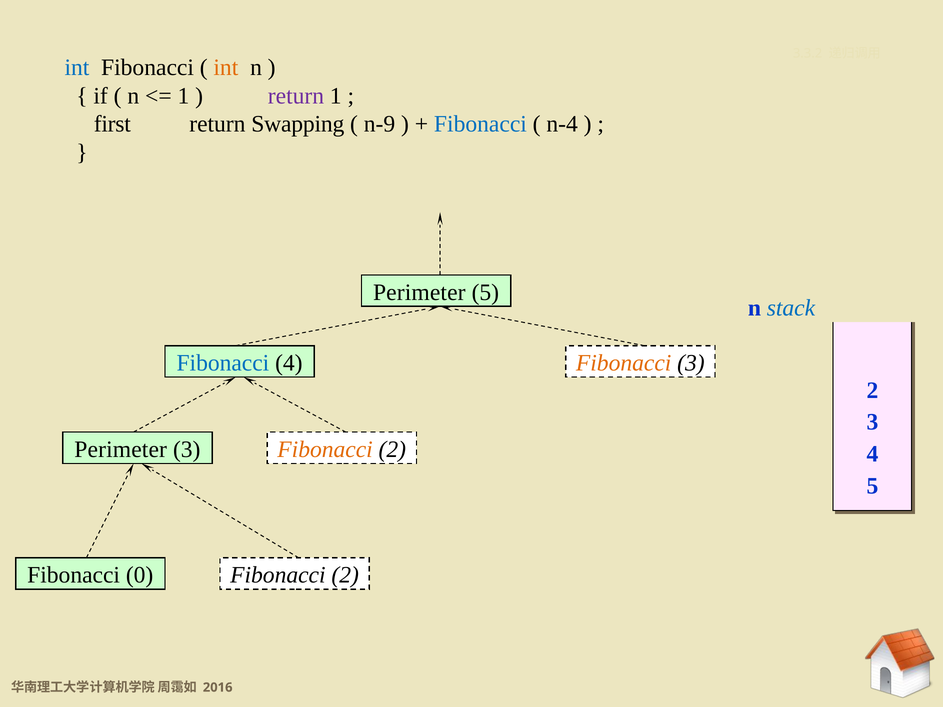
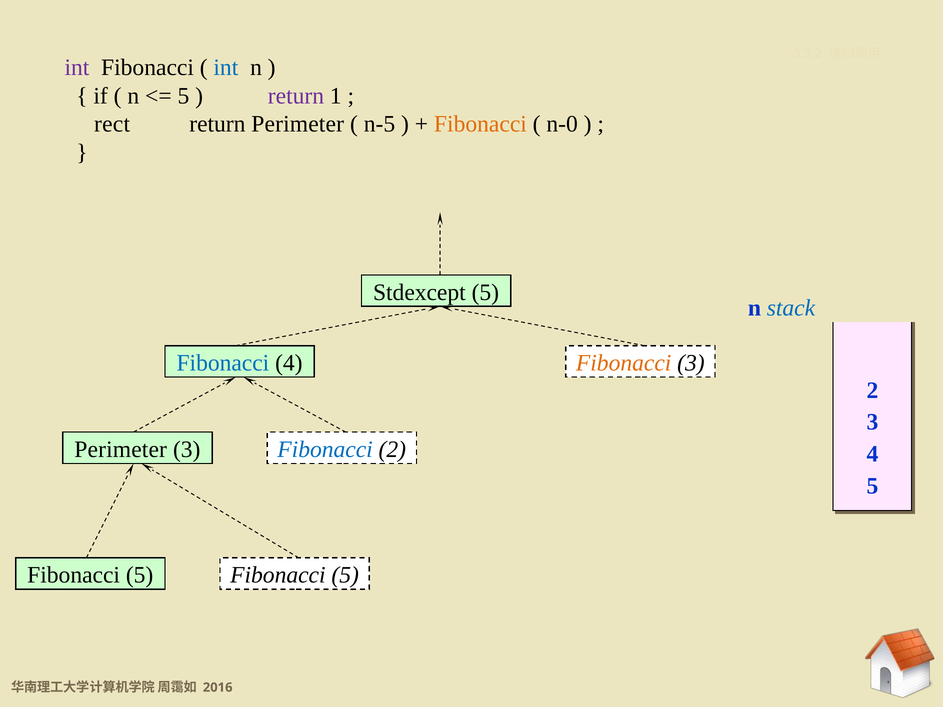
int at (77, 68) colour: blue -> purple
int at (226, 68) colour: orange -> blue
1 at (183, 96): 1 -> 5
first: first -> rect
return Swapping: Swapping -> Perimeter
n-9: n-9 -> n-5
Fibonacci at (480, 124) colour: blue -> orange
n-4: n-4 -> n-0
Perimeter at (419, 292): Perimeter -> Stdexcept
Fibonacci at (325, 450) colour: orange -> blue
0 at (140, 575): 0 -> 5
2 at (345, 575): 2 -> 5
